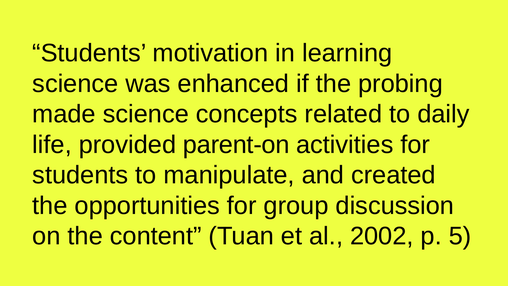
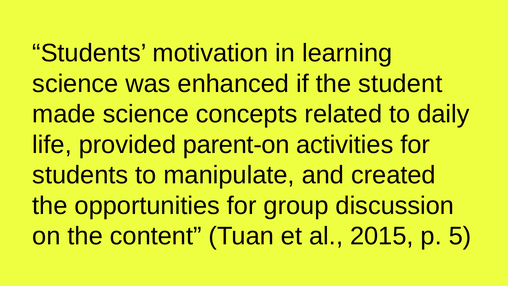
probing: probing -> student
2002: 2002 -> 2015
